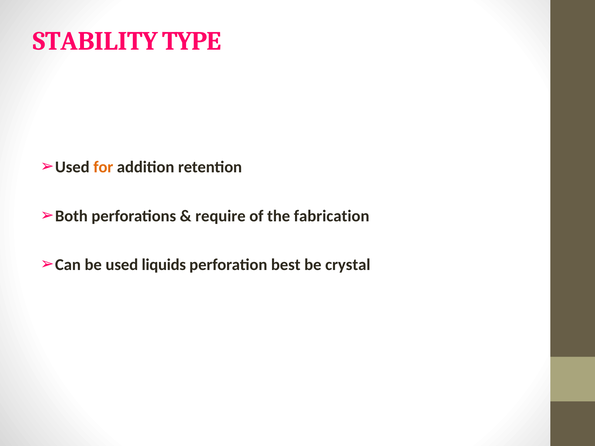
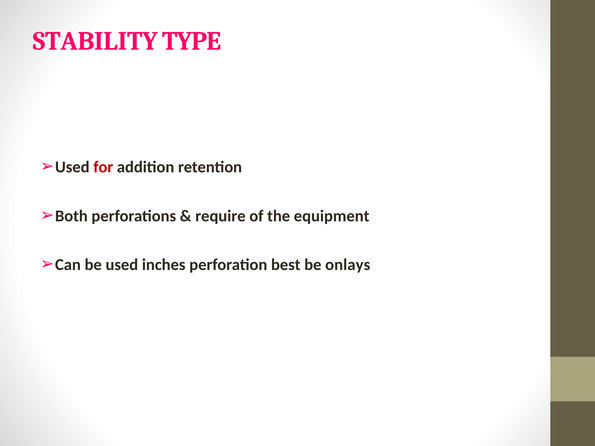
for colour: orange -> red
fabrication: fabrication -> equipment
liquids: liquids -> inches
crystal: crystal -> onlays
